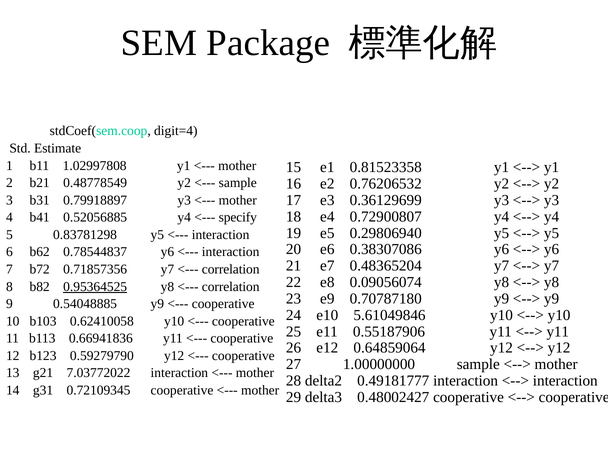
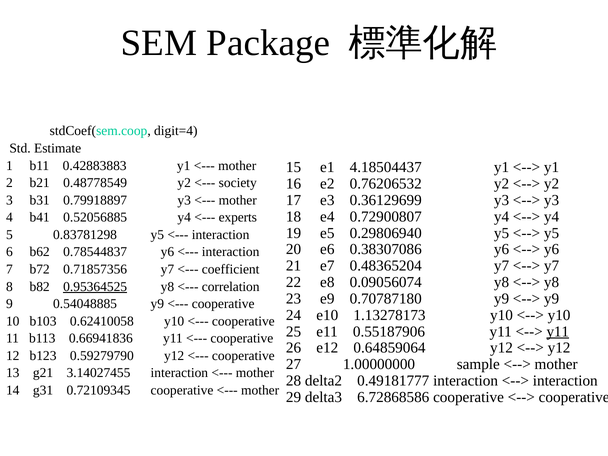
1.02997808: 1.02997808 -> 0.42883883
0.81523358: 0.81523358 -> 4.18504437
sample at (238, 183): sample -> society
specify: specify -> experts
correlation at (231, 269): correlation -> coefficient
5.61049846: 5.61049846 -> 1.13278173
y11 at (558, 332) underline: none -> present
7.03772022: 7.03772022 -> 3.14027455
0.48002427: 0.48002427 -> 6.72868586
